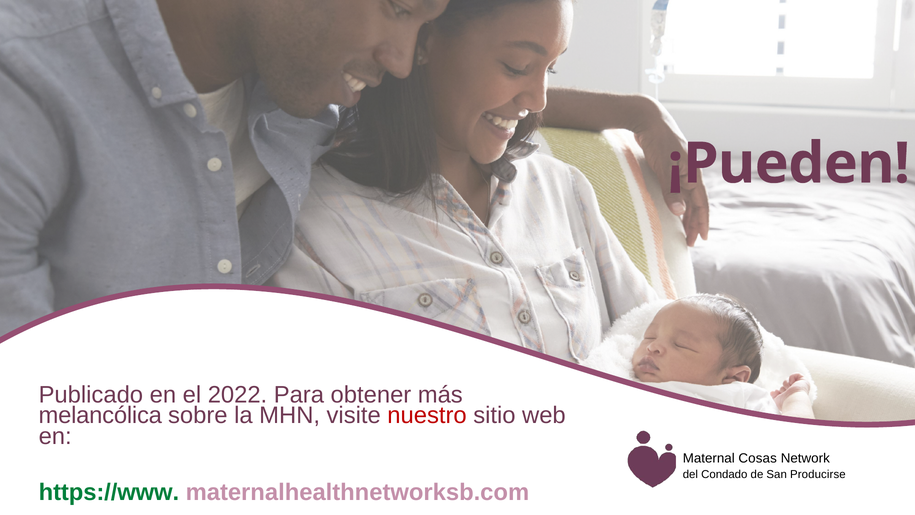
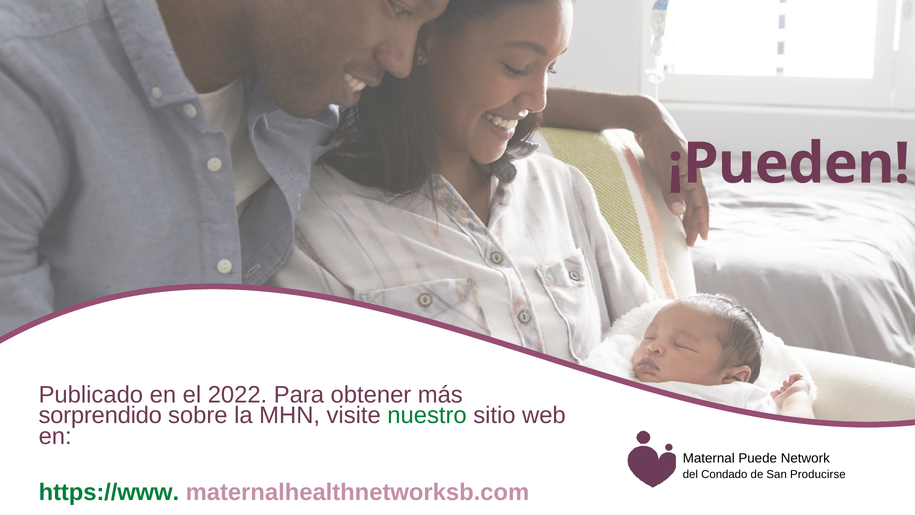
melancólica: melancólica -> sorprendido
nuestro colour: red -> green
Cosas: Cosas -> Puede
